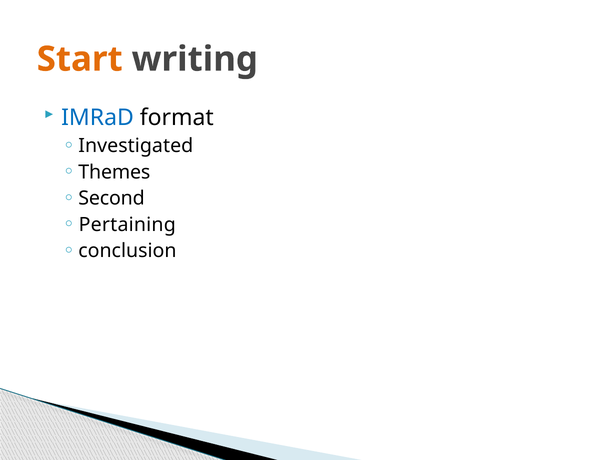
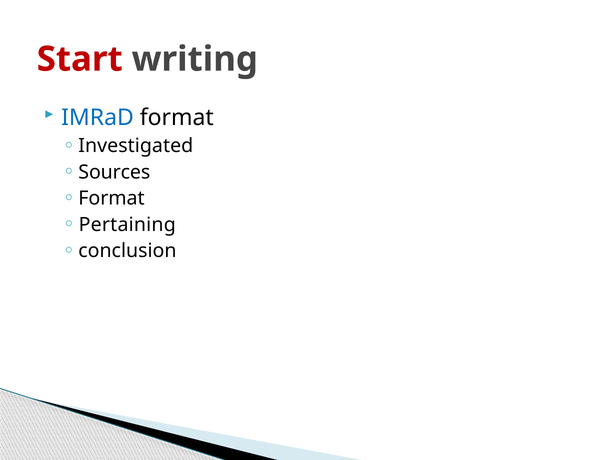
Start colour: orange -> red
Themes: Themes -> Sources
Second at (112, 198): Second -> Format
